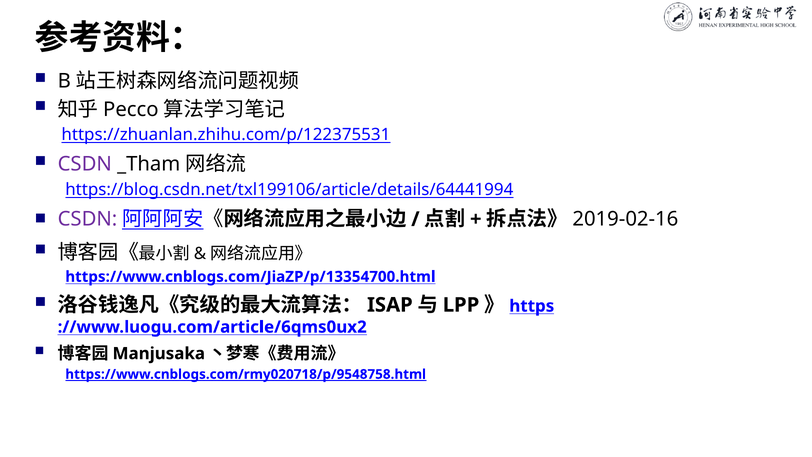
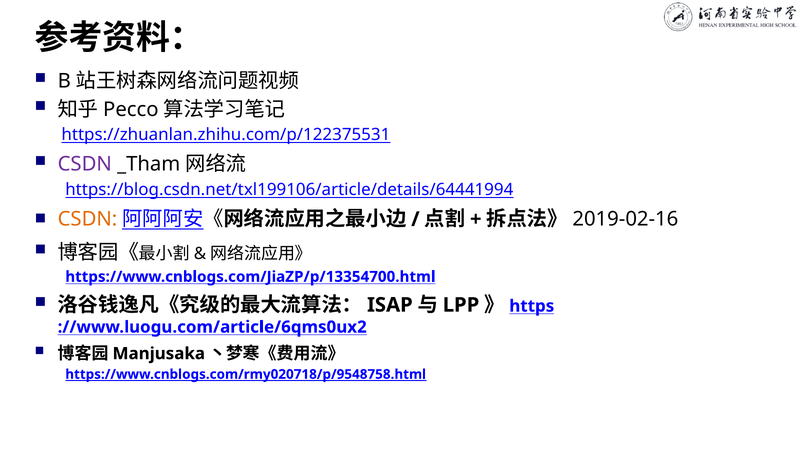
CSDN at (87, 219) colour: purple -> orange
